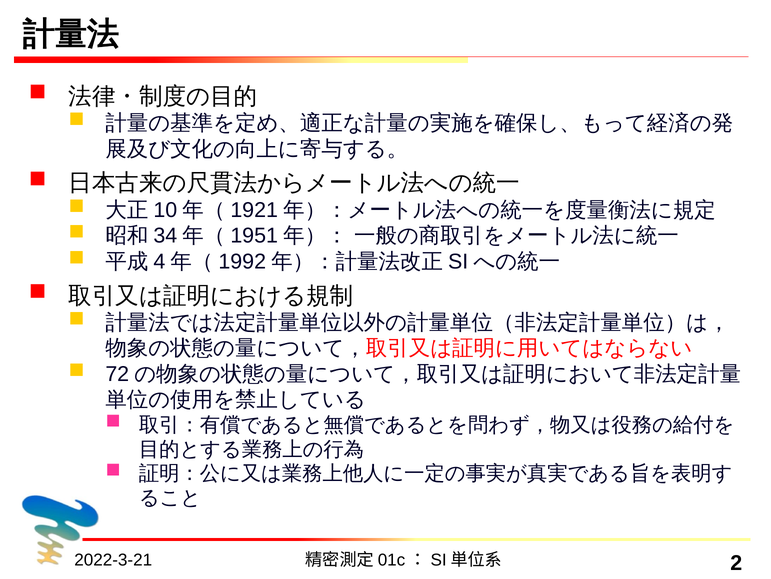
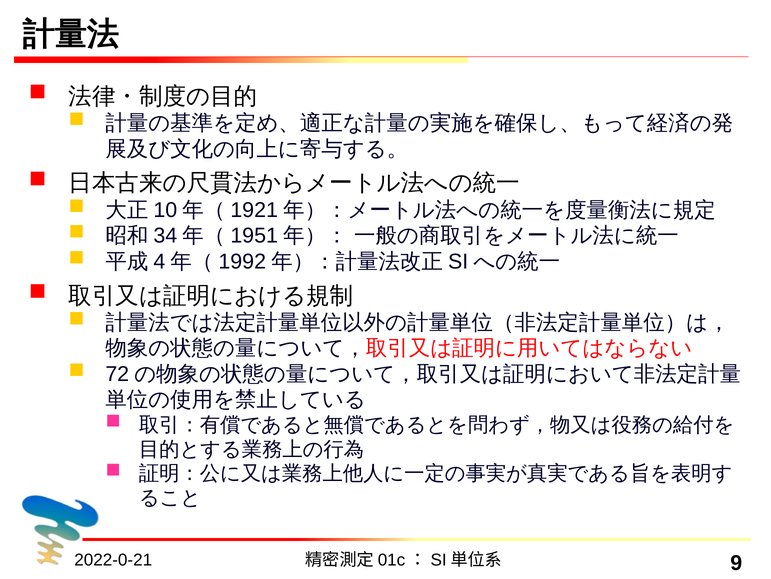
2022-3-21: 2022-3-21 -> 2022-0-21
2: 2 -> 9
